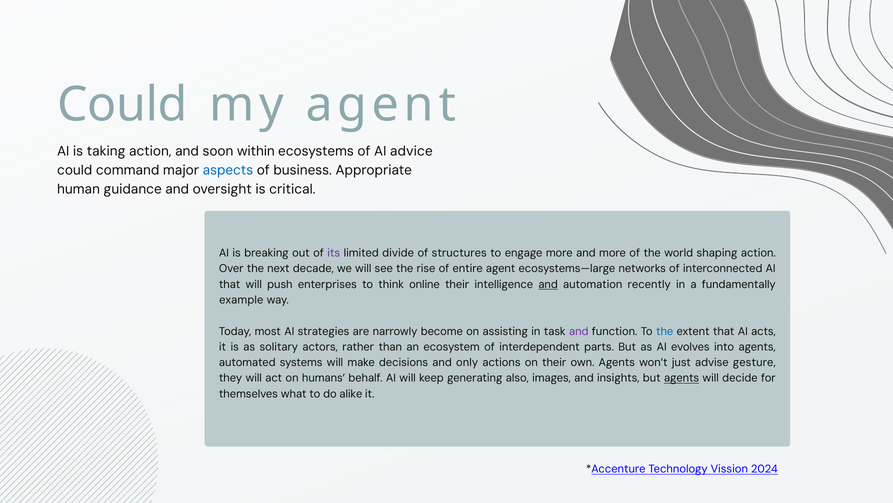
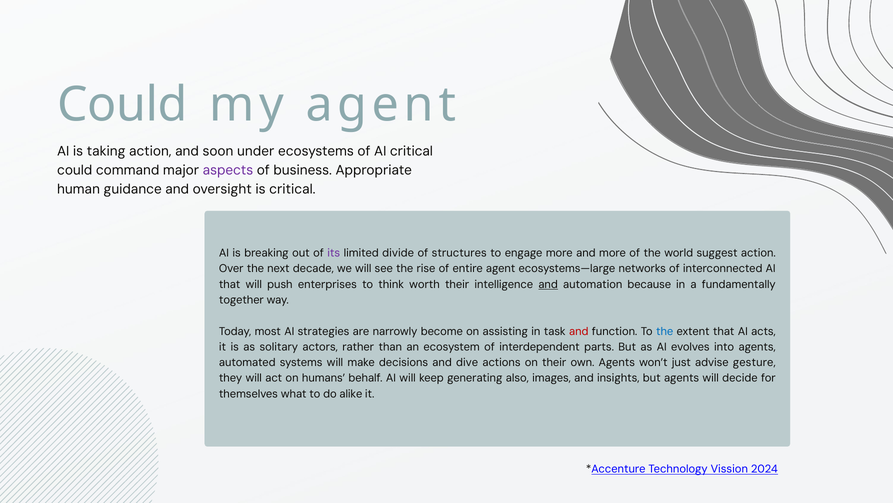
within: within -> under
AI advice: advice -> critical
aspects colour: blue -> purple
shaping: shaping -> suggest
online: online -> worth
recently: recently -> because
example: example -> together
and at (579, 331) colour: purple -> red
only: only -> dive
agents at (682, 378) underline: present -> none
